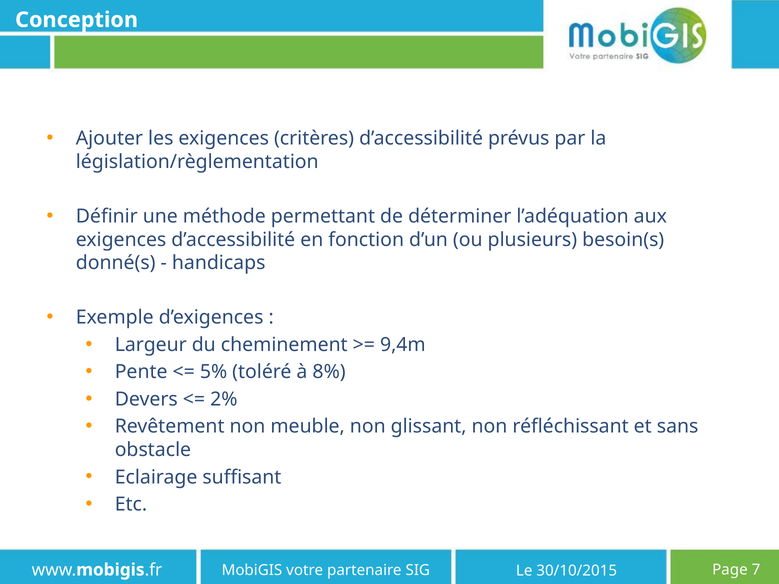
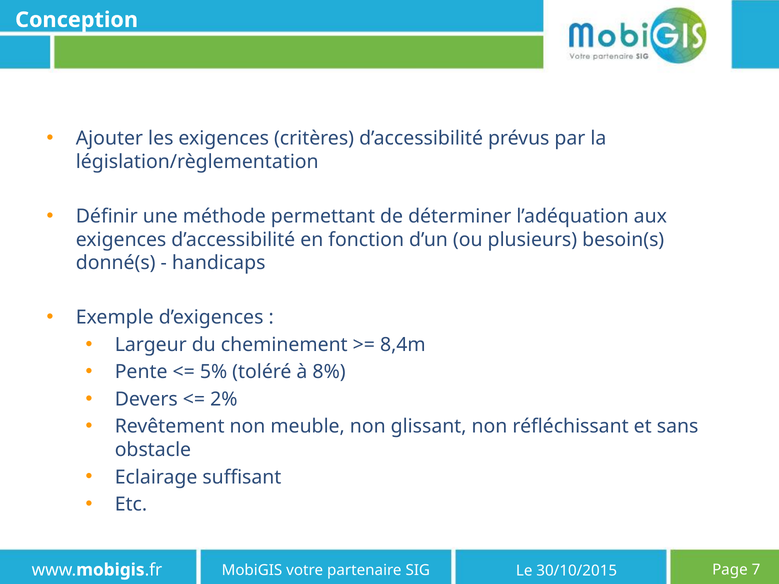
9,4m: 9,4m -> 8,4m
